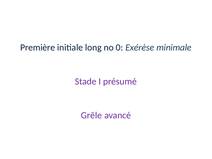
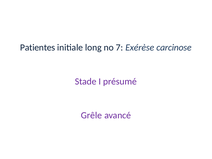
Première: Première -> Patientes
0: 0 -> 7
minimale: minimale -> carcinose
